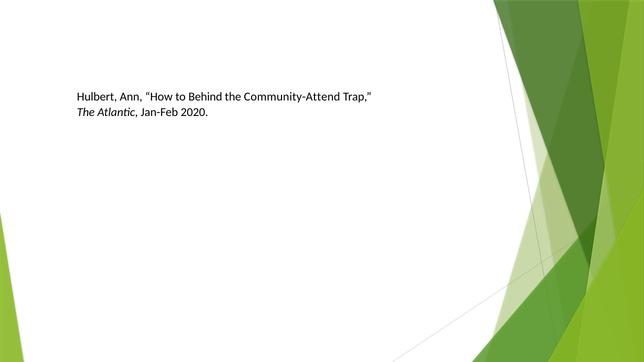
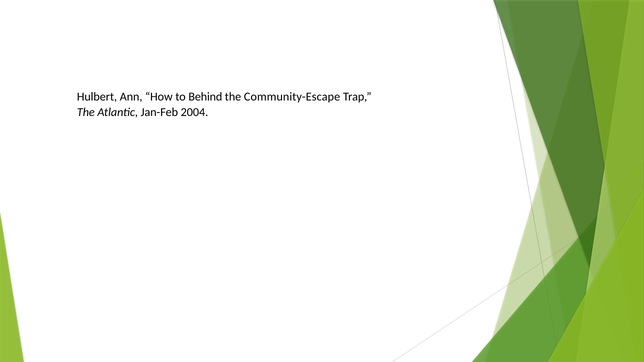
Community-Attend: Community-Attend -> Community-Escape
2020: 2020 -> 2004
